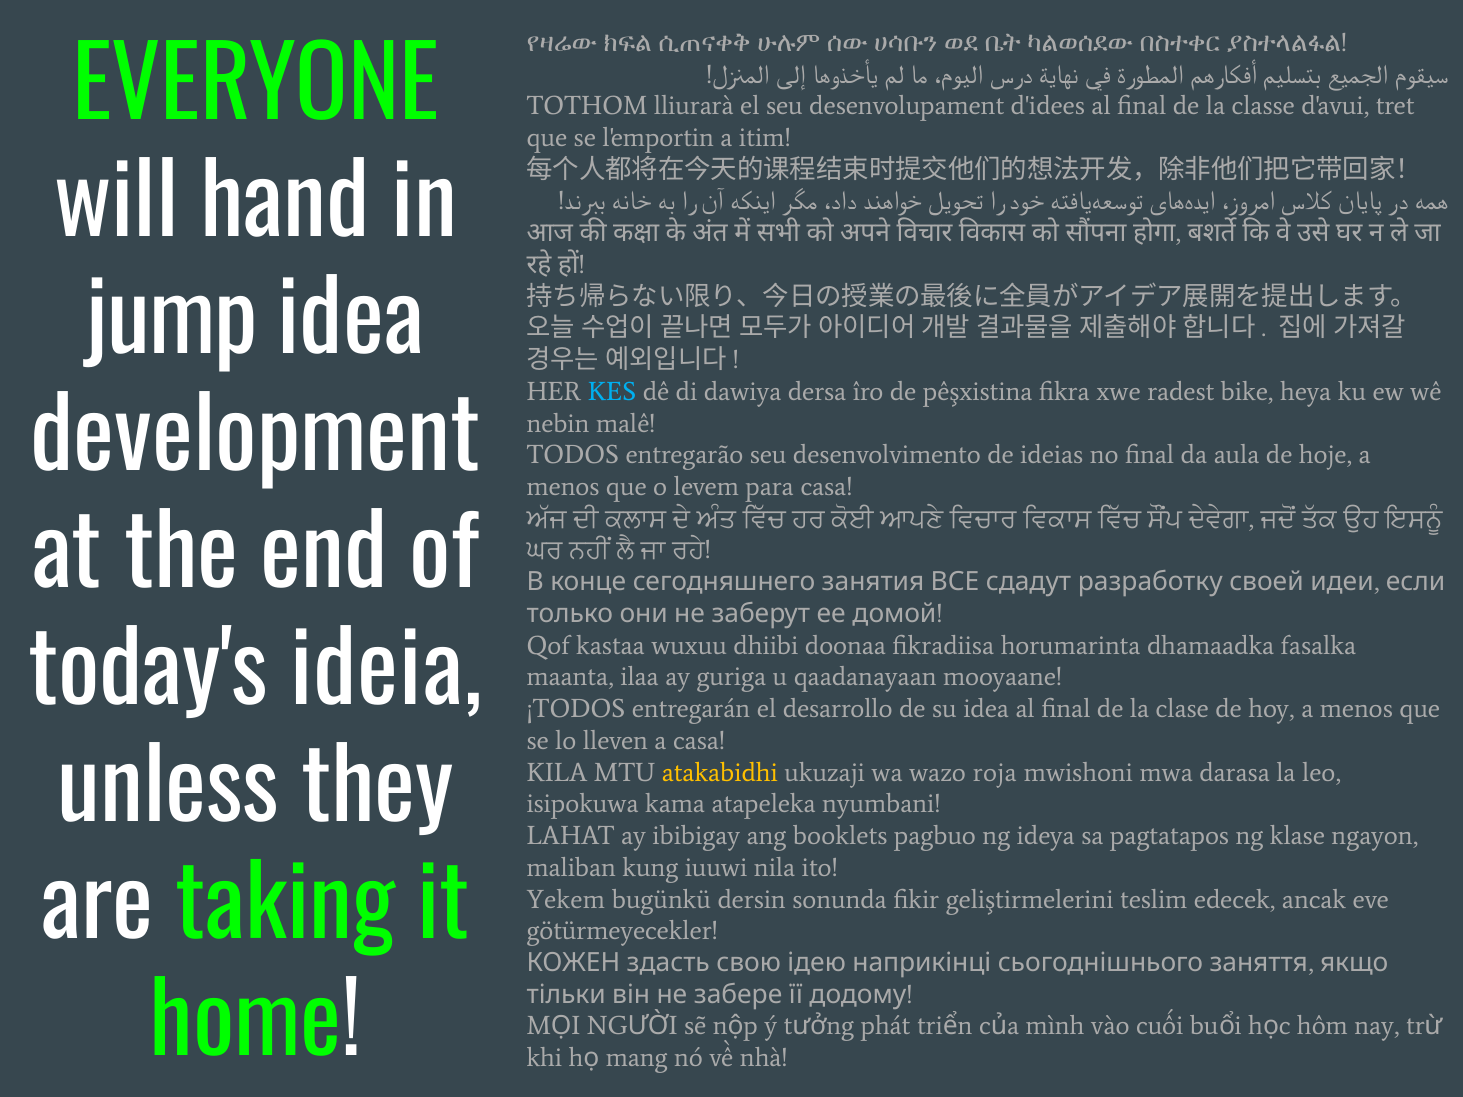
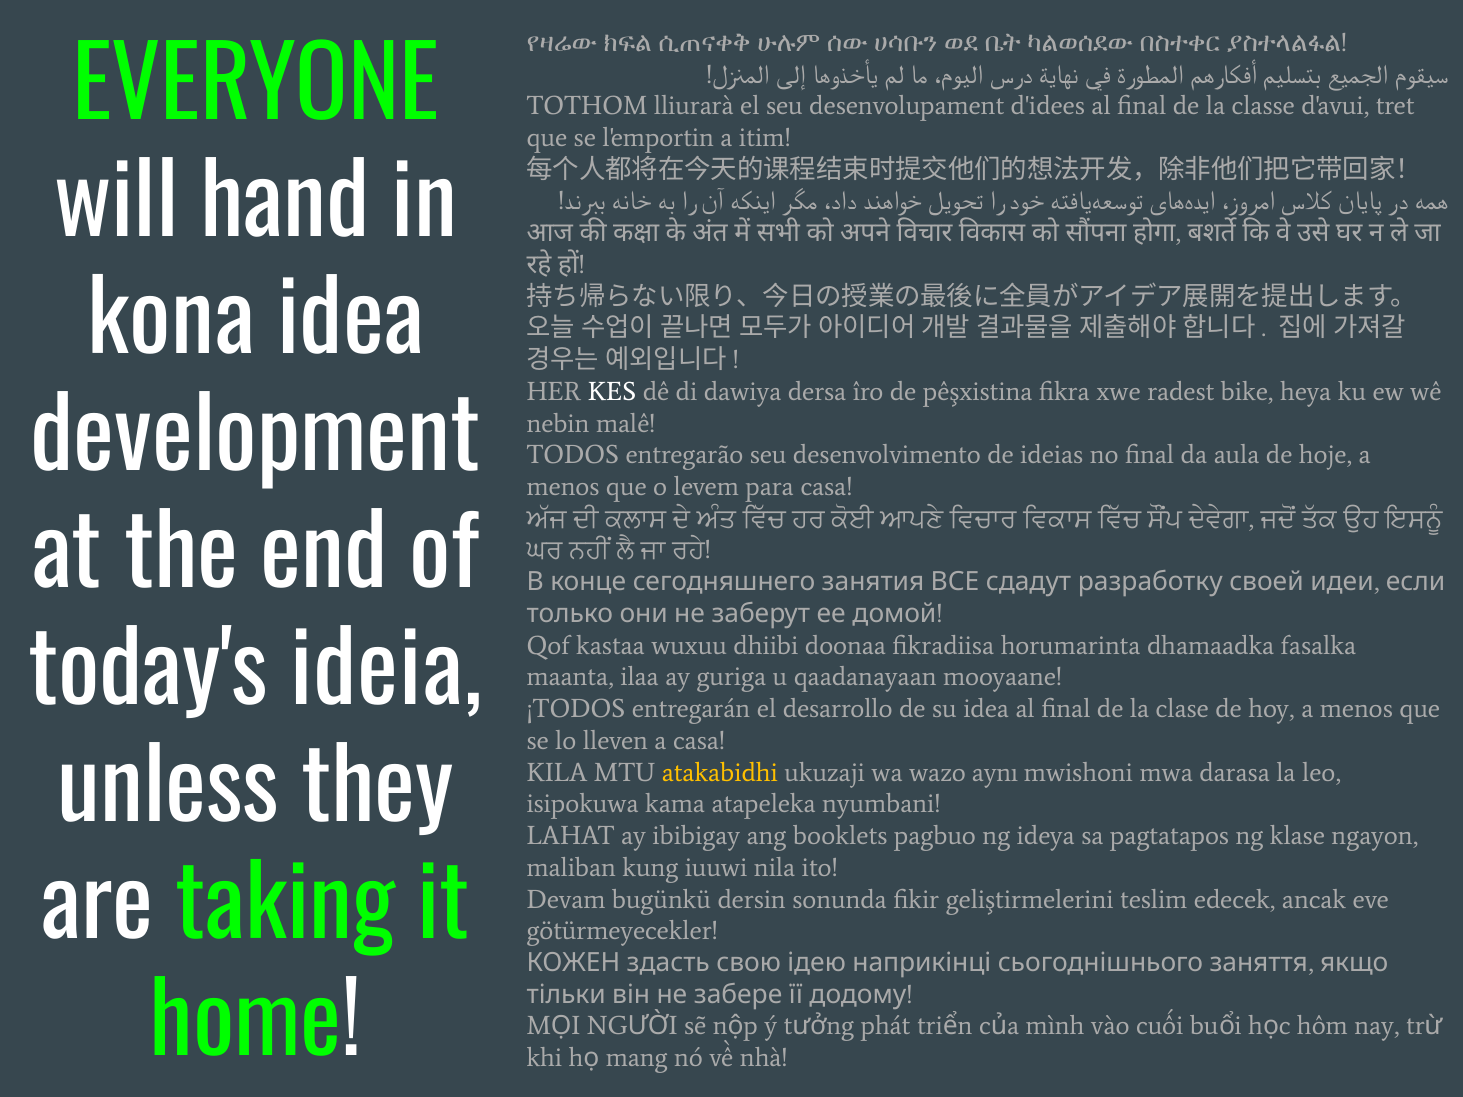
jump: jump -> kona
KES colour: light blue -> white
roja: roja -> aynı
Yekem: Yekem -> Devam
